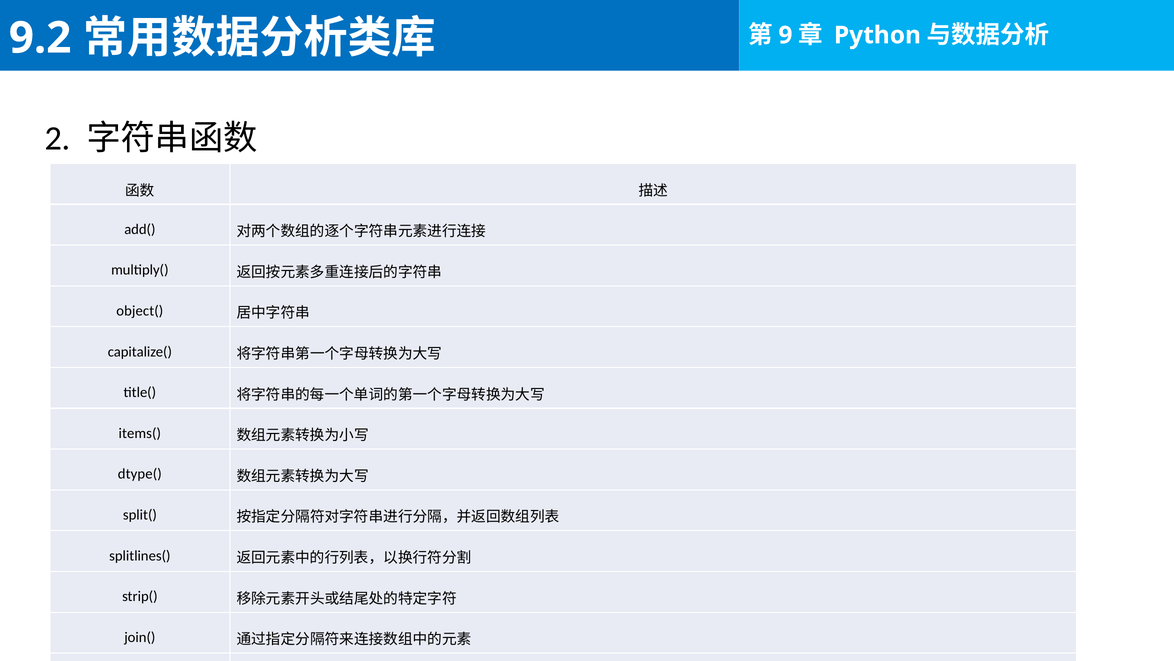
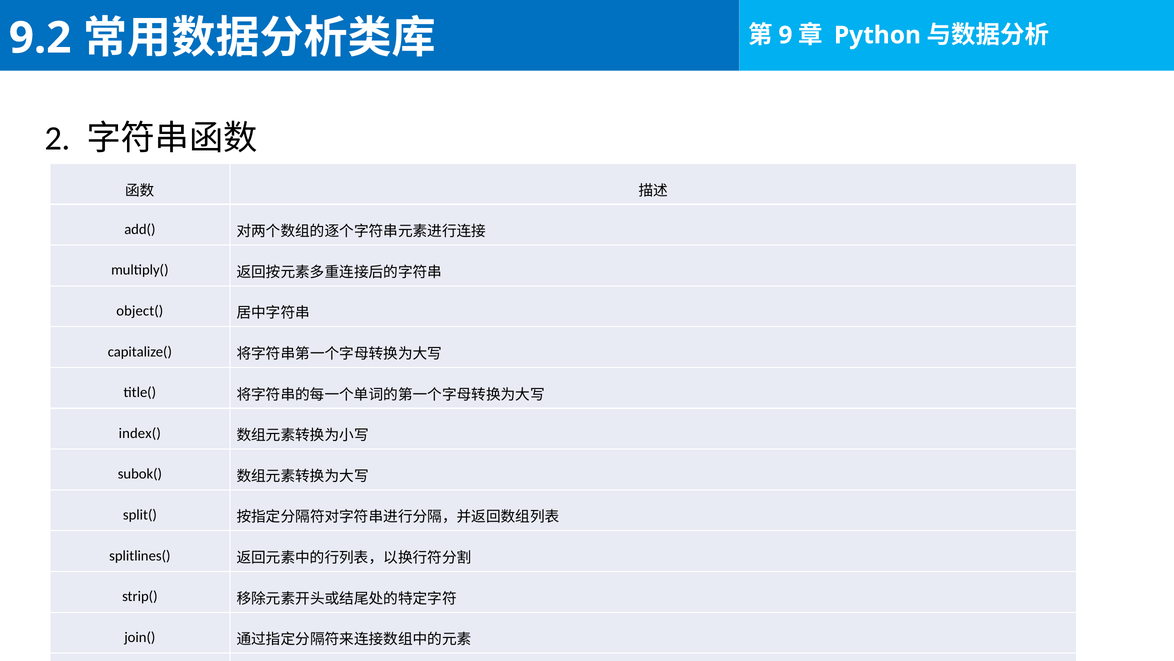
items(: items( -> index(
dtype(: dtype( -> subok(
